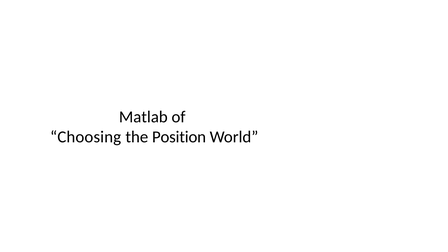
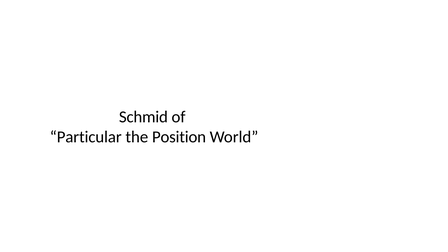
Matlab: Matlab -> Schmid
Choosing: Choosing -> Particular
